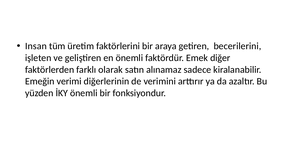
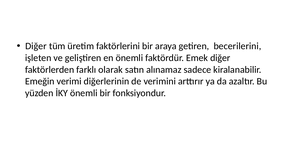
Insan at (36, 46): Insan -> Diğer
